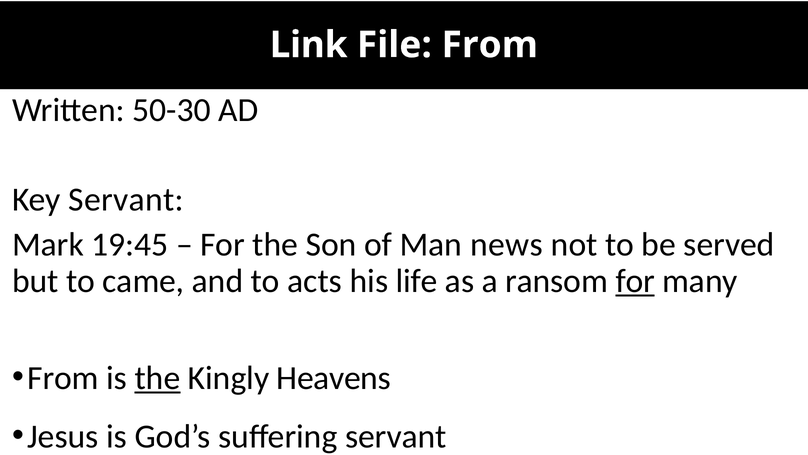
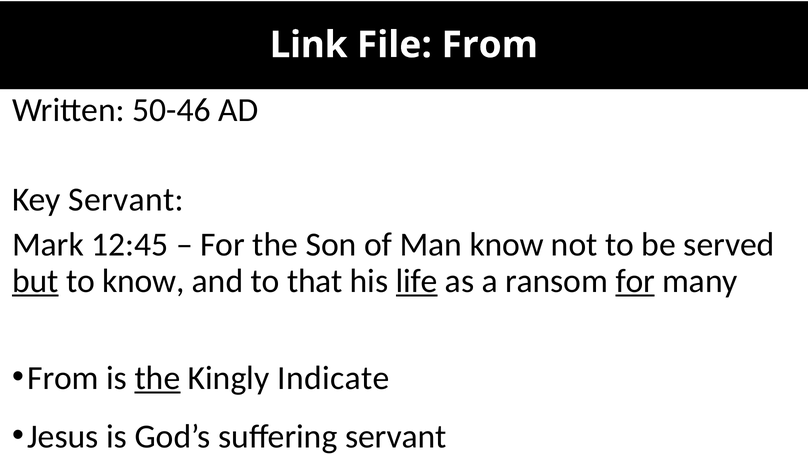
50-30: 50-30 -> 50-46
19:45: 19:45 -> 12:45
Man news: news -> know
but underline: none -> present
to came: came -> know
acts: acts -> that
life underline: none -> present
Heavens: Heavens -> Indicate
